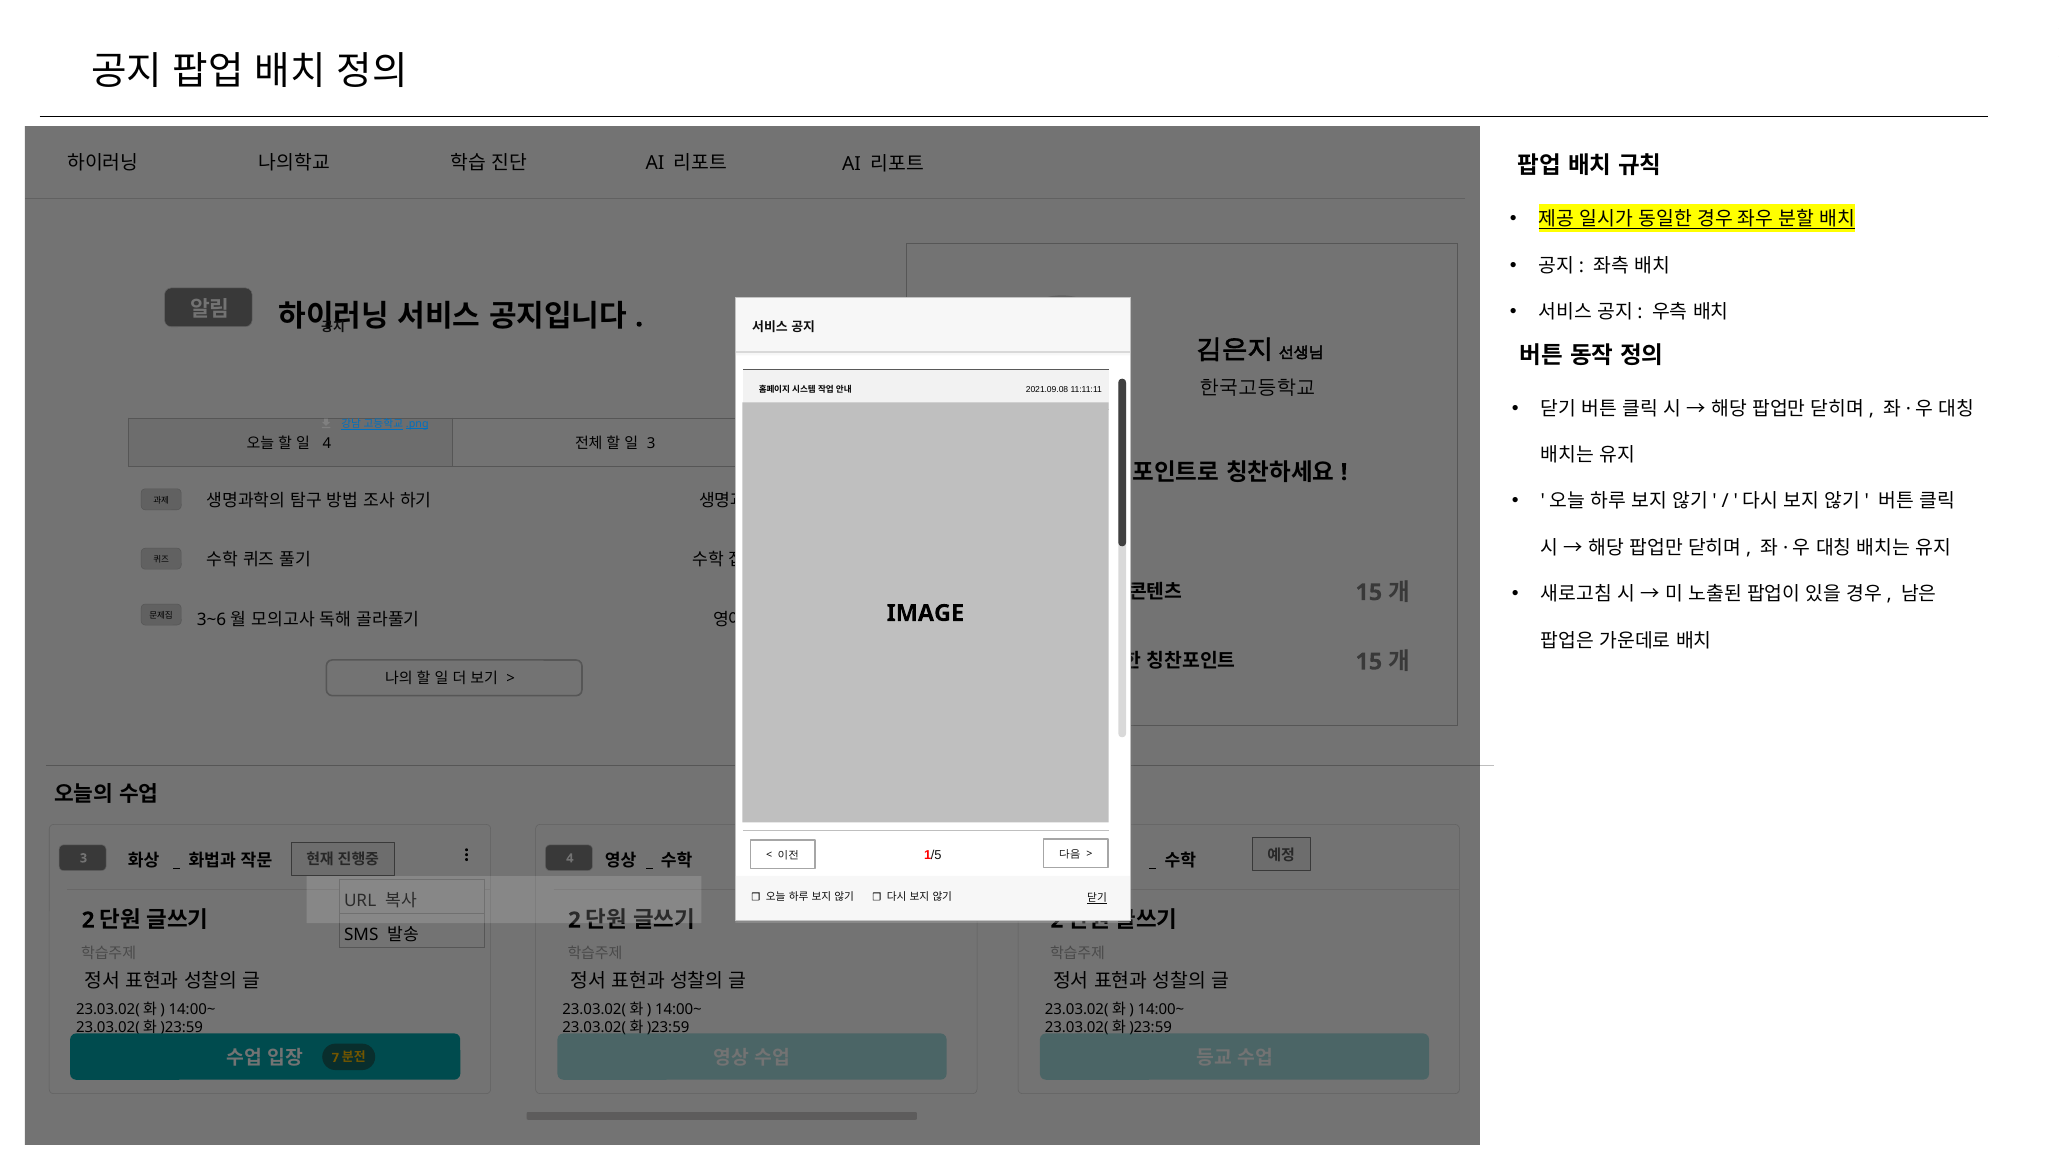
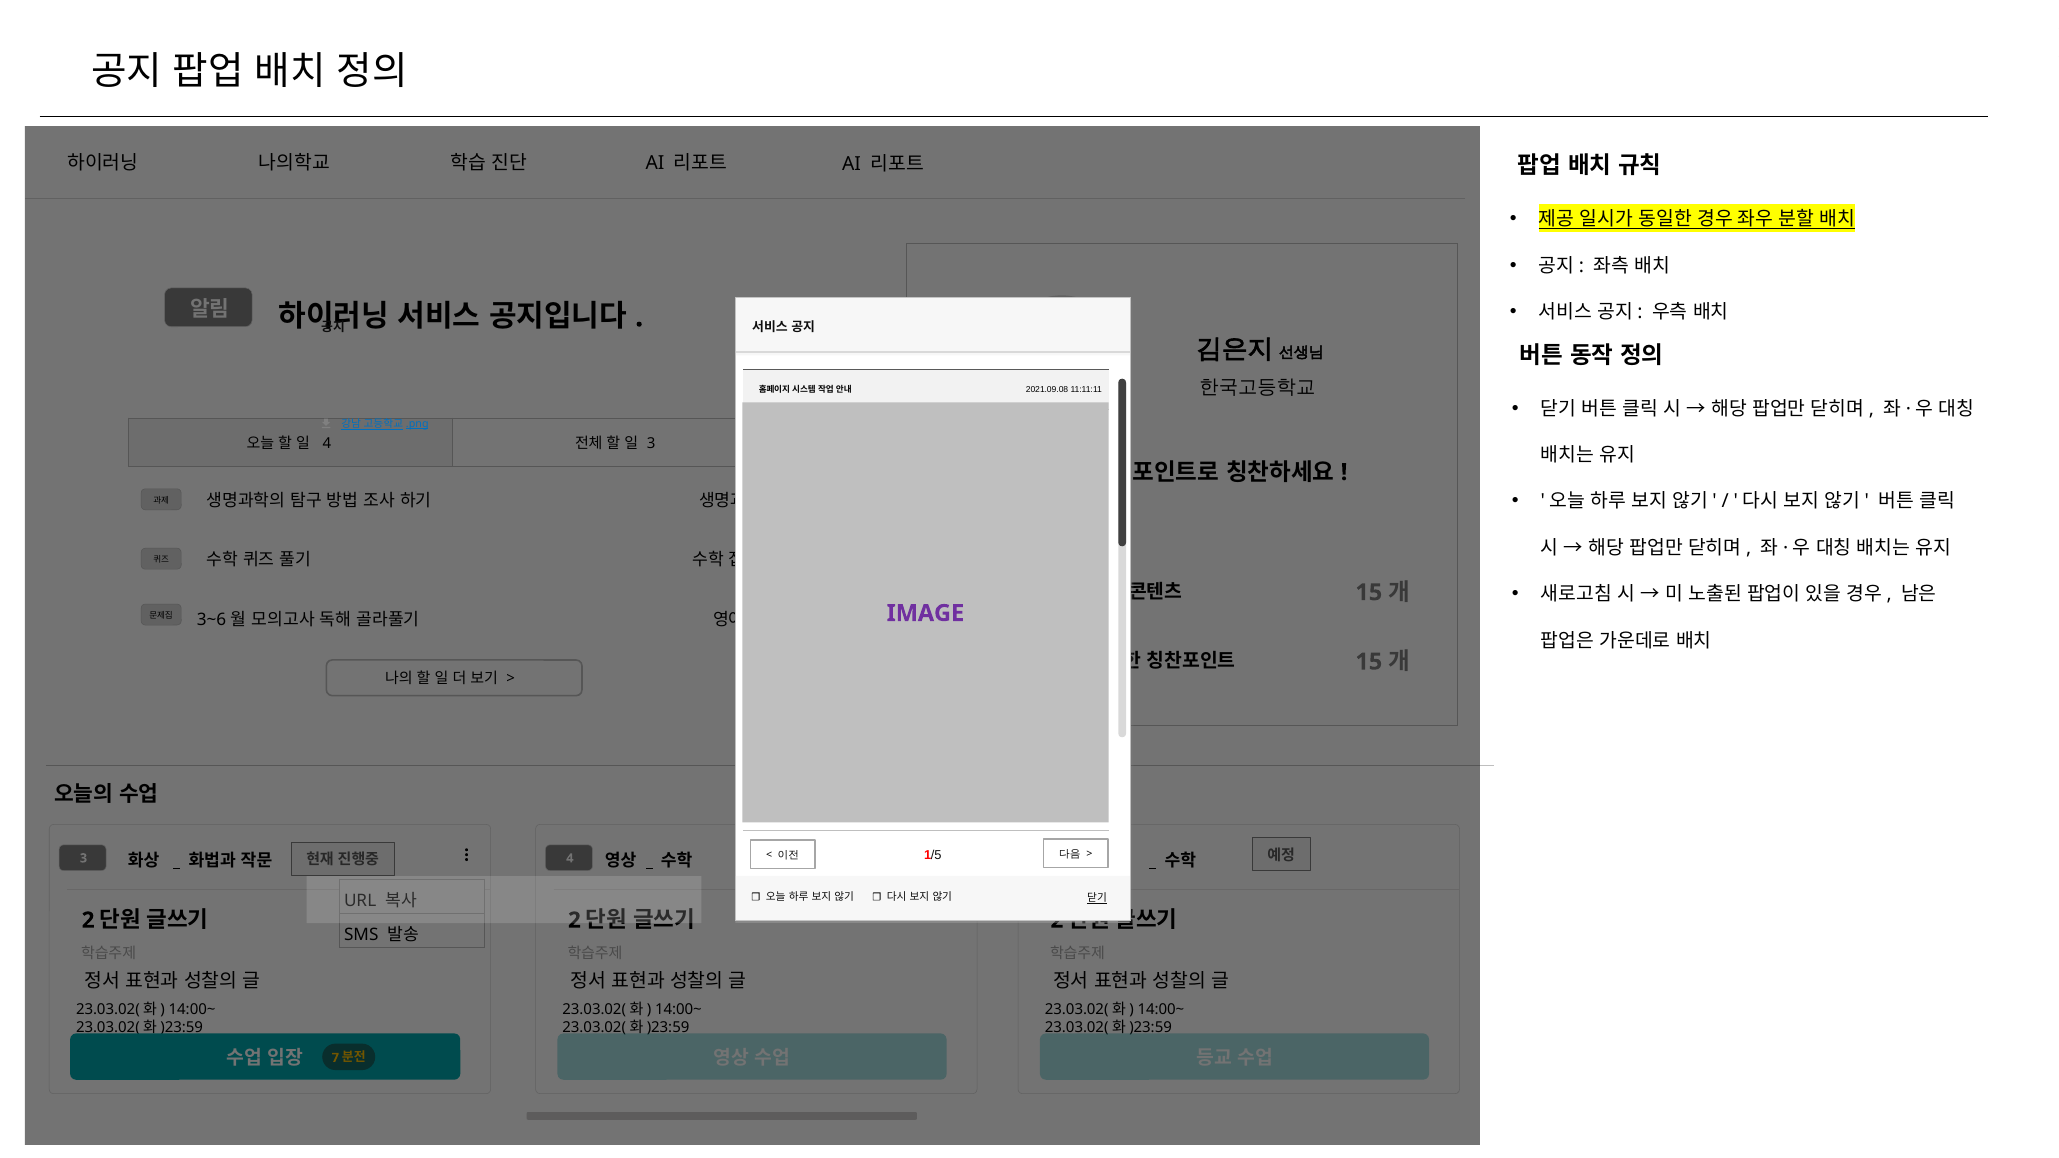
IMAGE colour: black -> purple
